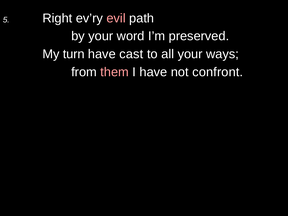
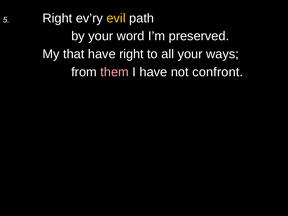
evil colour: pink -> yellow
turn: turn -> that
have cast: cast -> right
